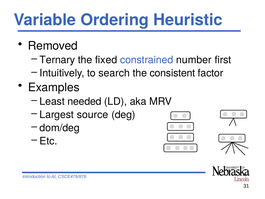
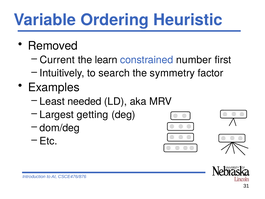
Ternary: Ternary -> Current
fixed: fixed -> learn
consistent: consistent -> symmetry
source: source -> getting
